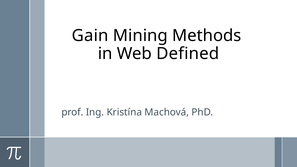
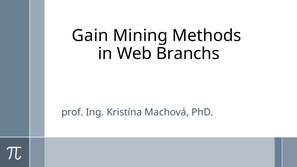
Defined: Defined -> Branchs
